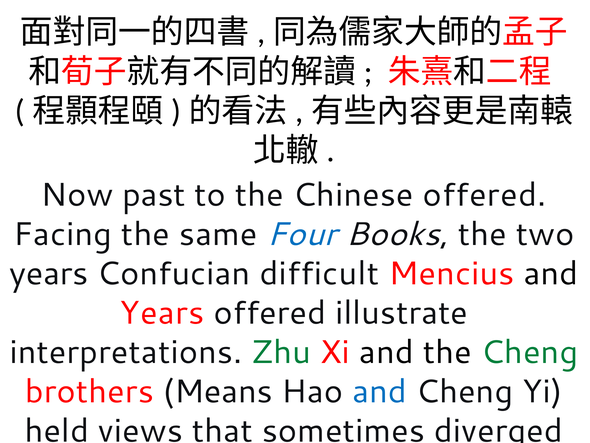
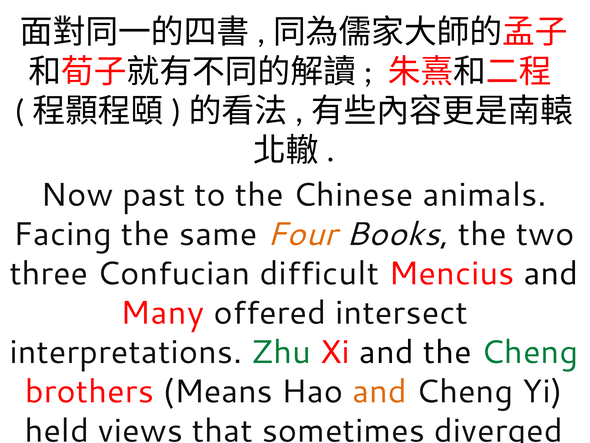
Chinese offered: offered -> animals
Four colour: blue -> orange
years at (49, 273): years -> three
Years at (162, 313): Years -> Many
illustrate: illustrate -> intersect
and at (379, 391) colour: blue -> orange
